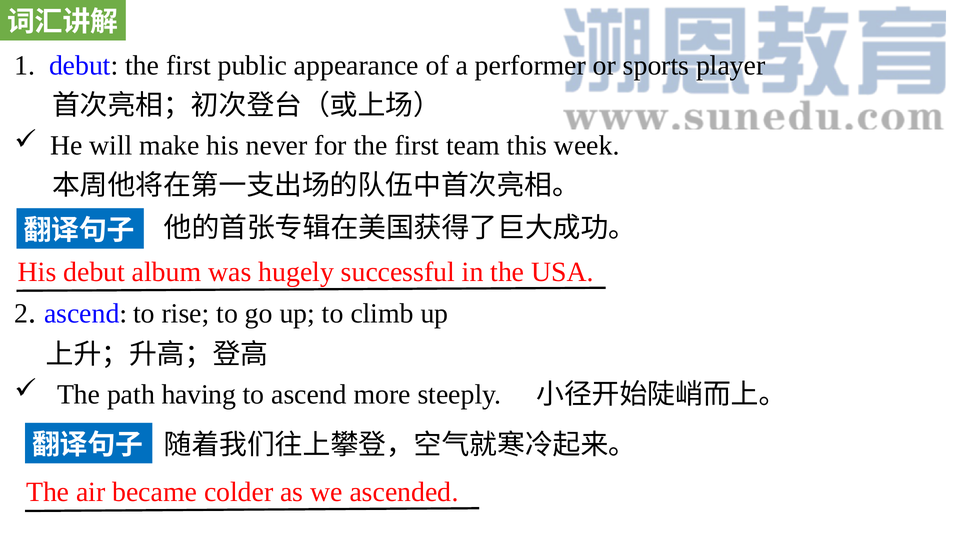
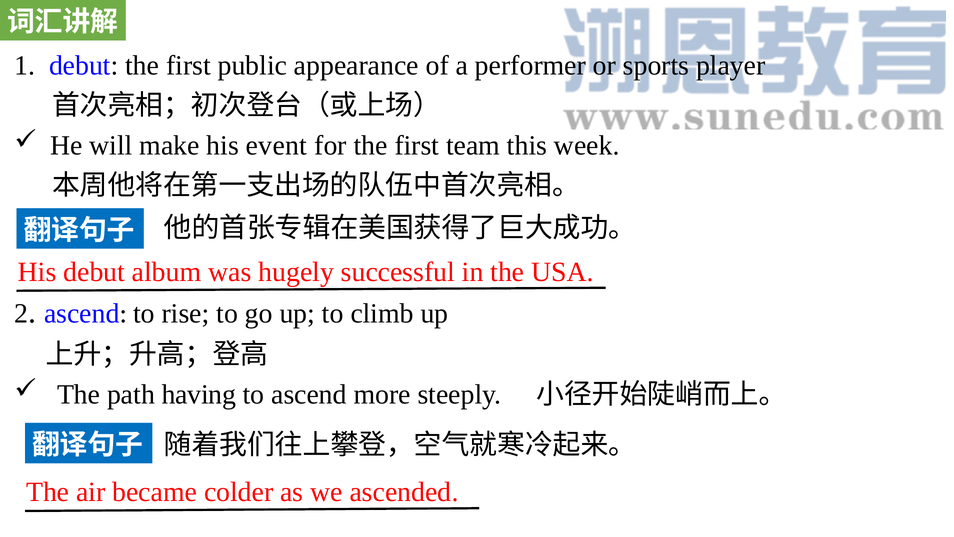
never: never -> event
